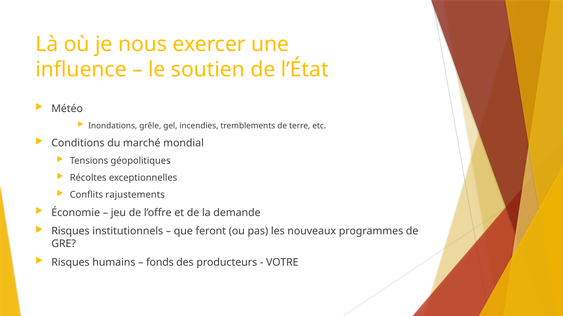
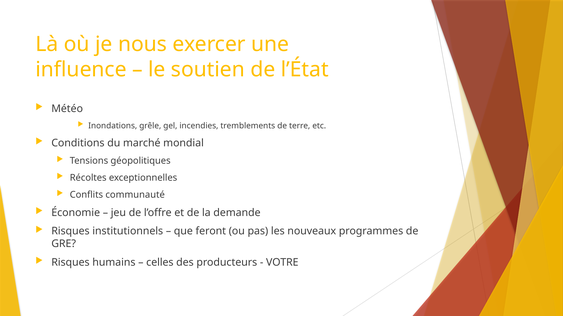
rajustements: rajustements -> communauté
fonds: fonds -> celles
